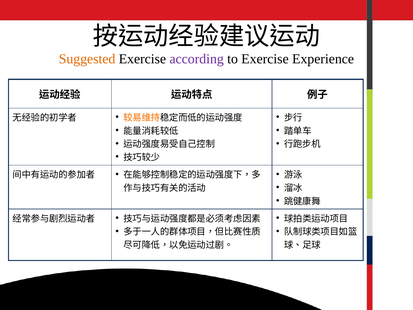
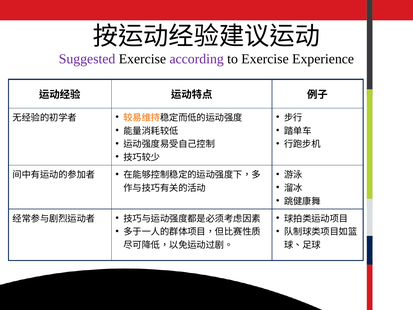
Suggested colour: orange -> purple
